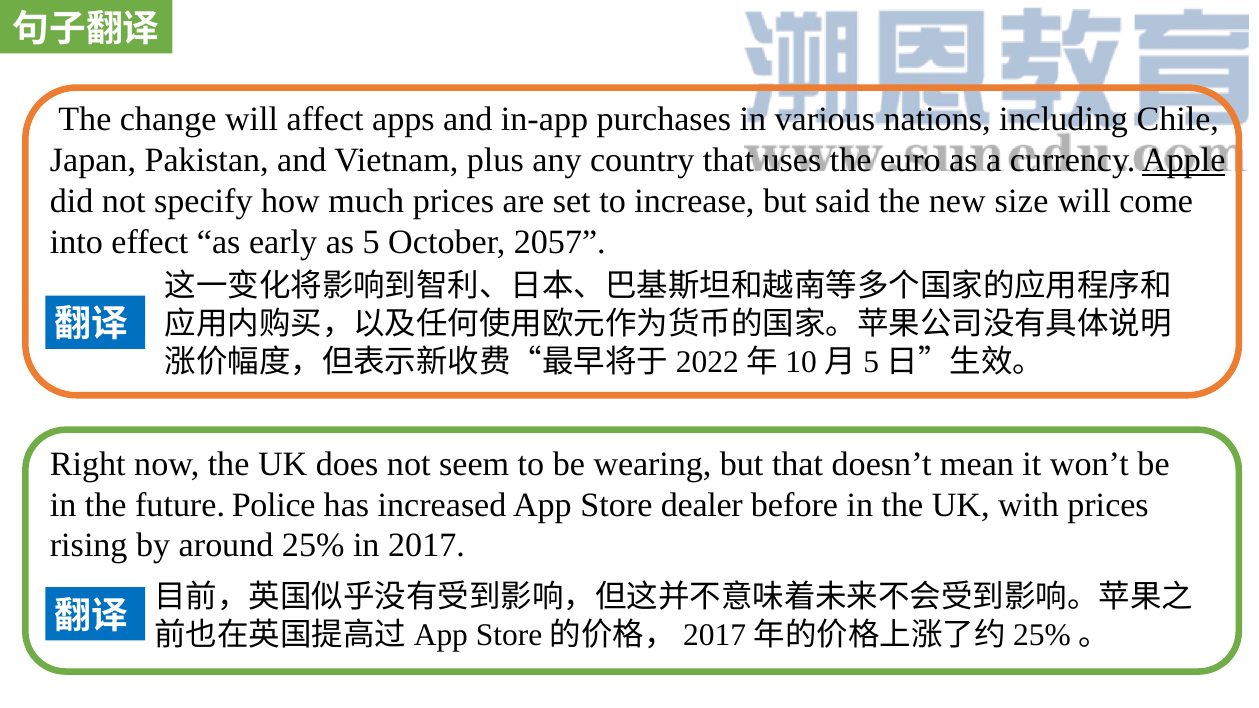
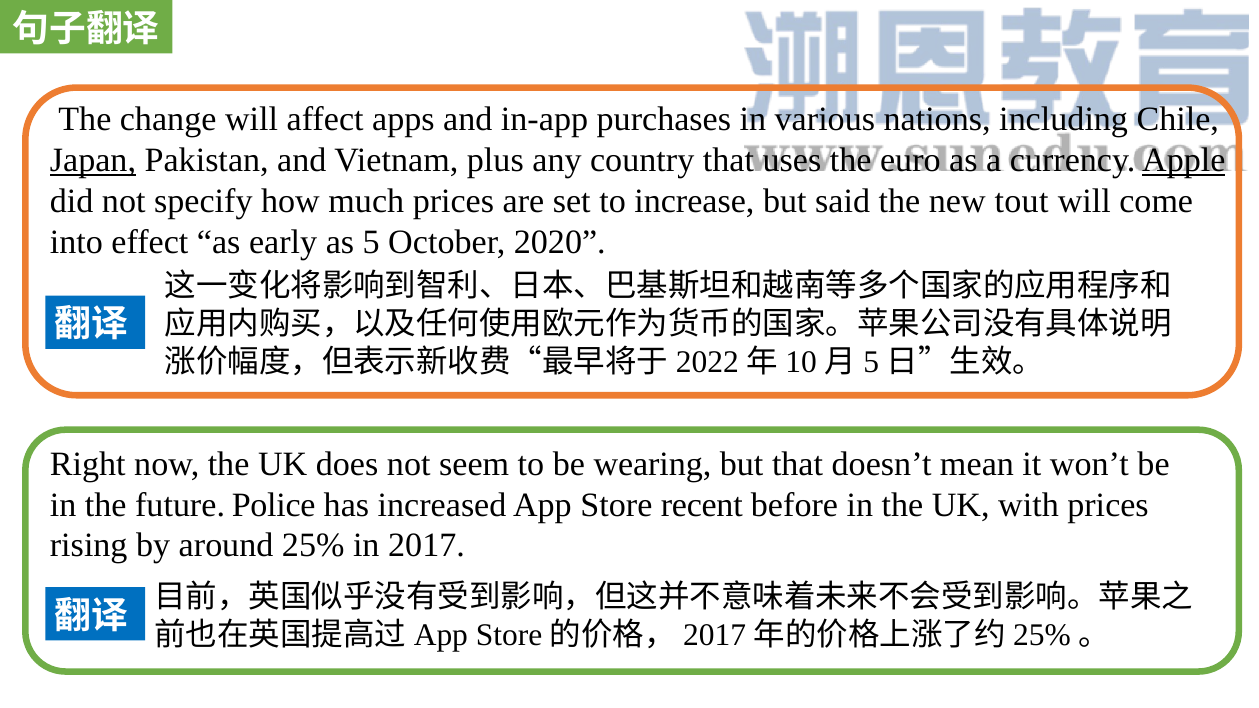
Japan underline: none -> present
size: size -> tout
2057: 2057 -> 2020
dealer: dealer -> recent
